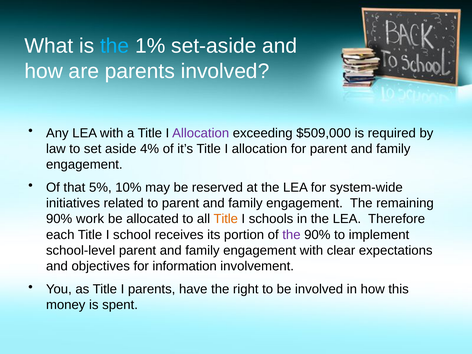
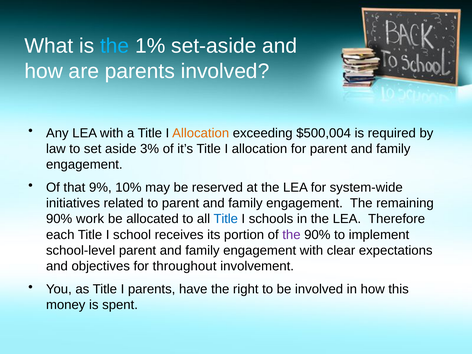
Allocation at (201, 133) colour: purple -> orange
$509,000: $509,000 -> $500,004
4%: 4% -> 3%
5%: 5% -> 9%
Title at (226, 219) colour: orange -> blue
information: information -> throughout
